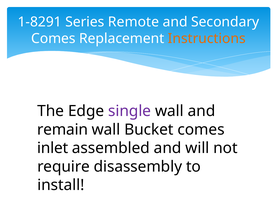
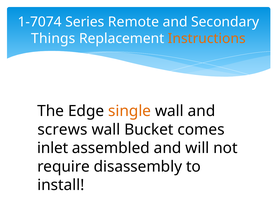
1-8291: 1-8291 -> 1-7074
Comes at (53, 38): Comes -> Things
single colour: purple -> orange
remain: remain -> screws
